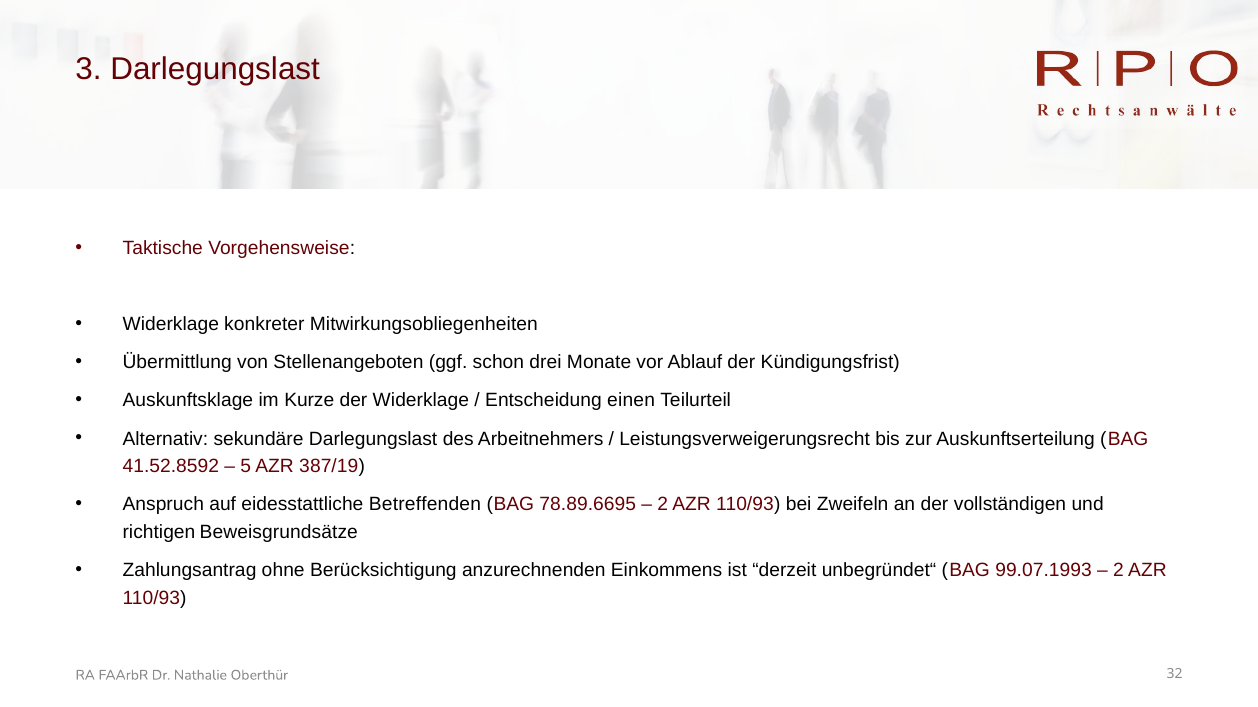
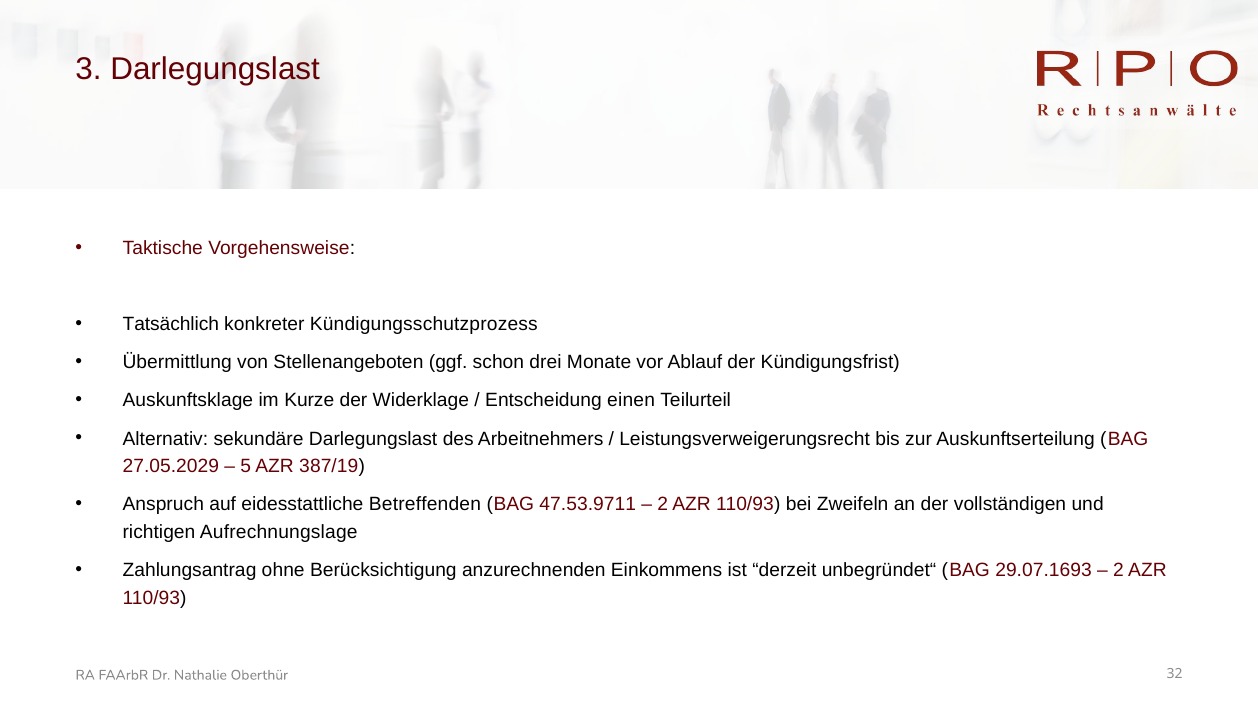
Widerklage at (171, 325): Widerklage -> Tatsächlich
Mitwirkungsobliegenheiten: Mitwirkungsobliegenheiten -> Kündigungsschutzprozess
41.52.8592: 41.52.8592 -> 27.05.2029
78.89.6695: 78.89.6695 -> 47.53.9711
Beweisgrundsätze: Beweisgrundsätze -> Aufrechnungslage
99.07.1993: 99.07.1993 -> 29.07.1693
